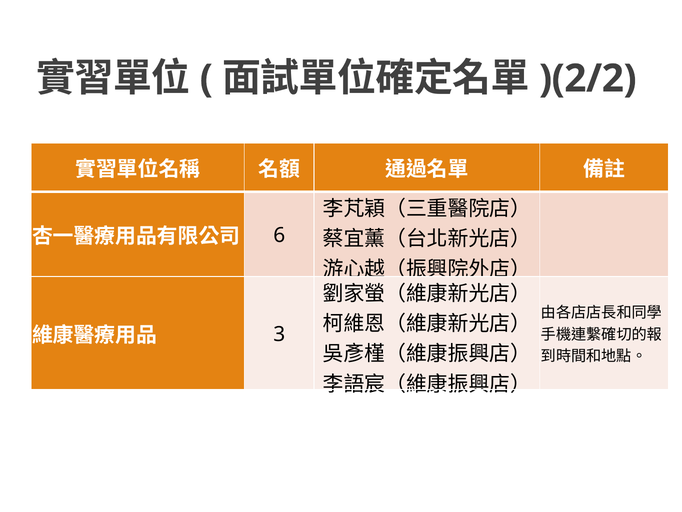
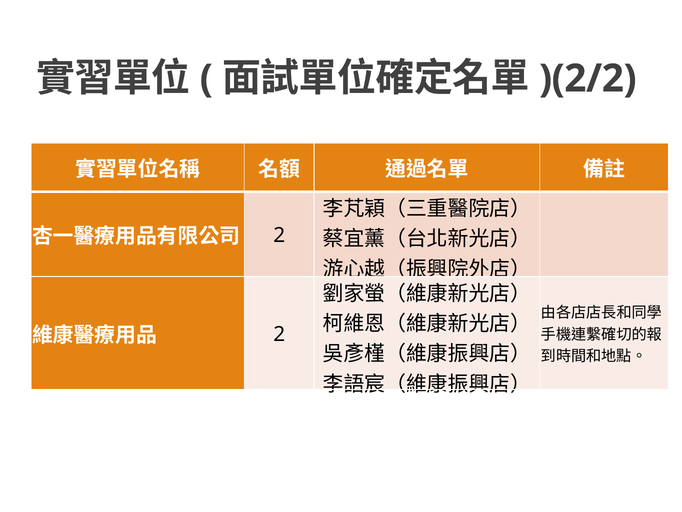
6 at (279, 235): 6 -> 2
3 at (279, 334): 3 -> 2
